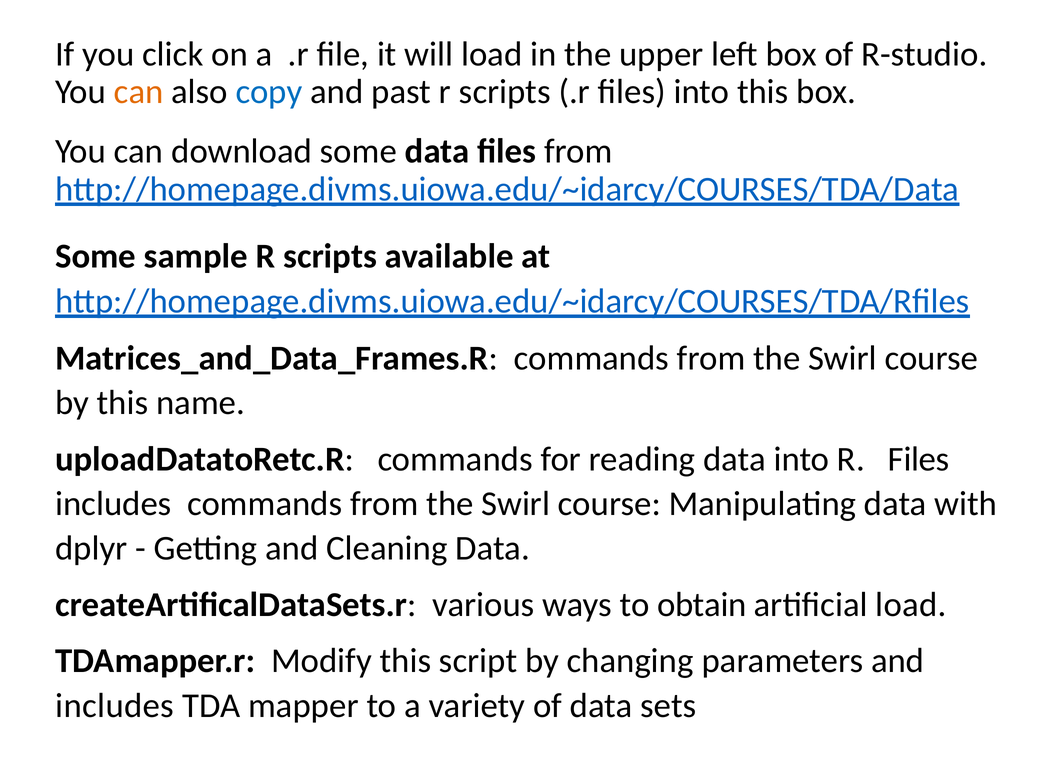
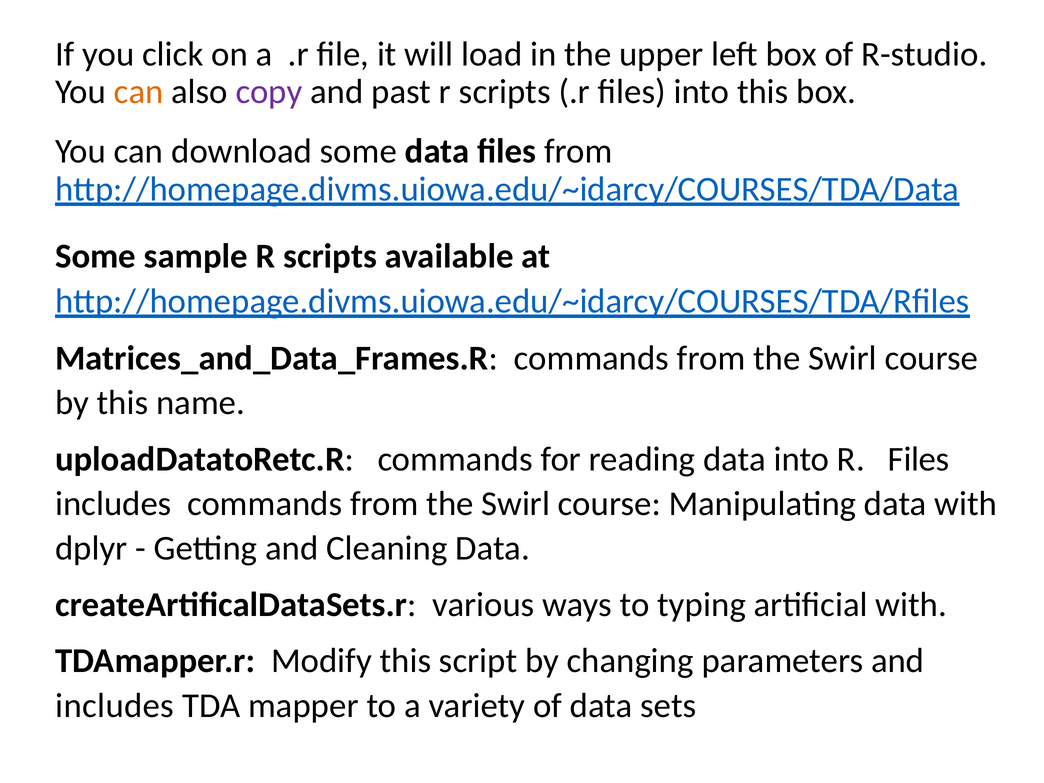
copy colour: blue -> purple
obtain: obtain -> typing
artificial load: load -> with
